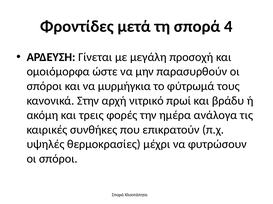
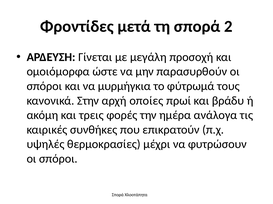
4: 4 -> 2
νιτρικό: νιτρικό -> οποίες
